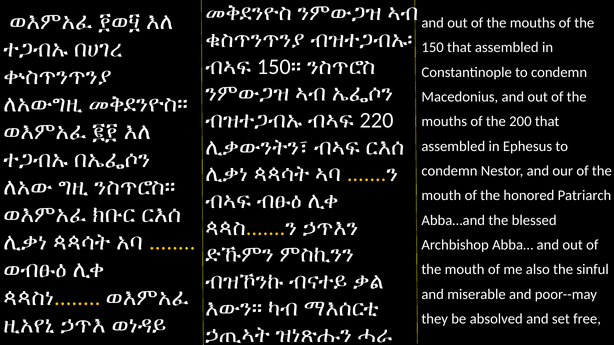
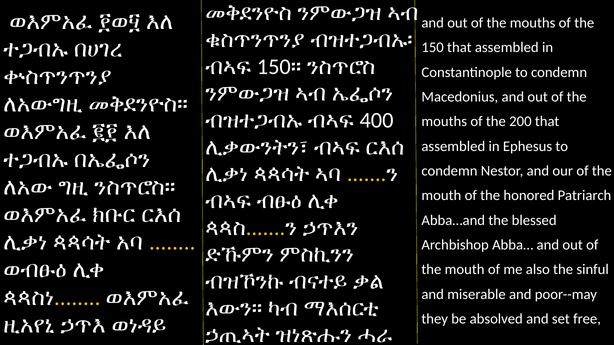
220: 220 -> 400
